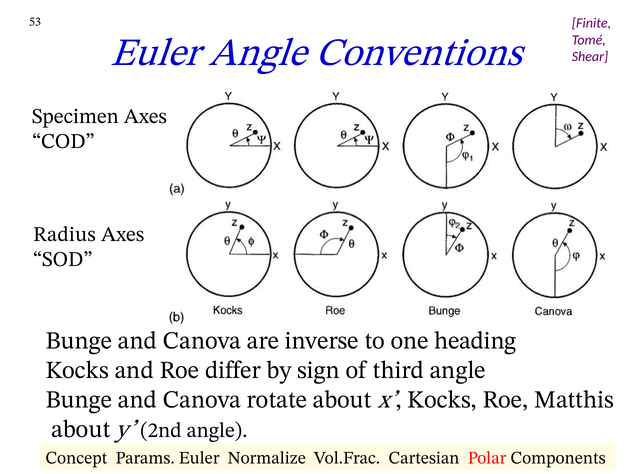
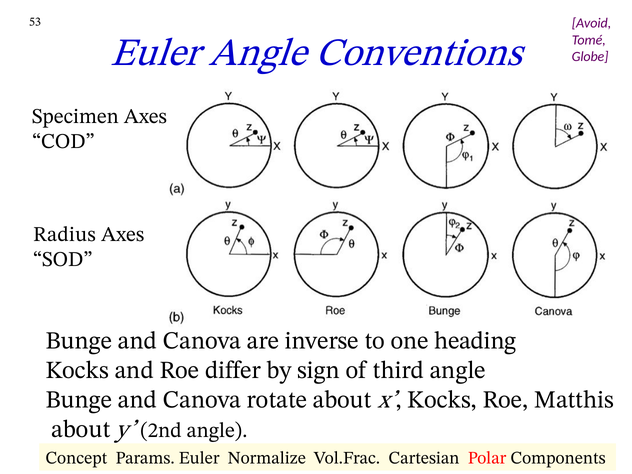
Finite: Finite -> Avoid
Shear: Shear -> Globe
